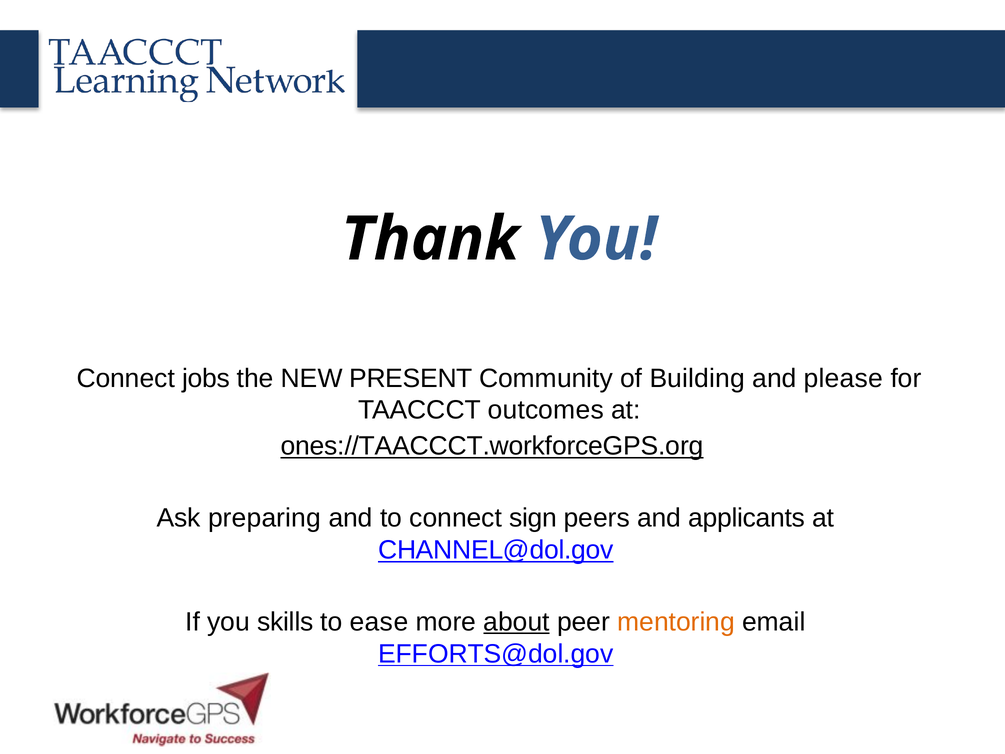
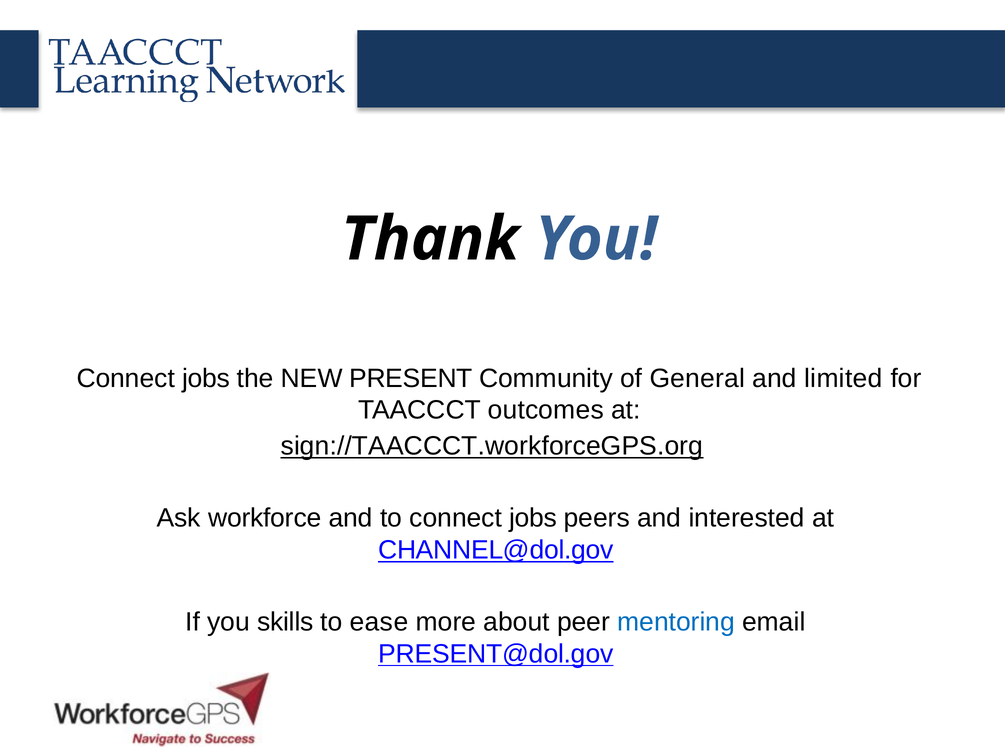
Building: Building -> General
please: please -> limited
ones://TAACCCT.workforceGPS.org: ones://TAACCCT.workforceGPS.org -> sign://TAACCCT.workforceGPS.org
preparing: preparing -> workforce
to connect sign: sign -> jobs
applicants: applicants -> interested
about underline: present -> none
mentoring colour: orange -> blue
EFFORTS@dol.gov: EFFORTS@dol.gov -> PRESENT@dol.gov
